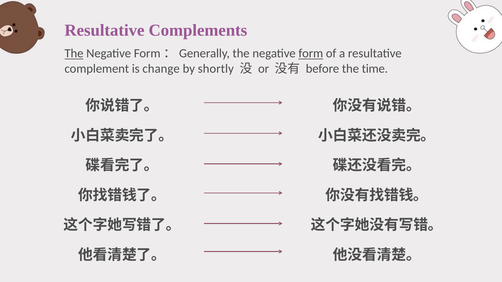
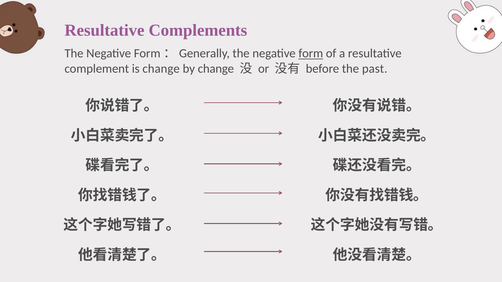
The at (74, 54) underline: present -> none
by shortly: shortly -> change
time: time -> past
